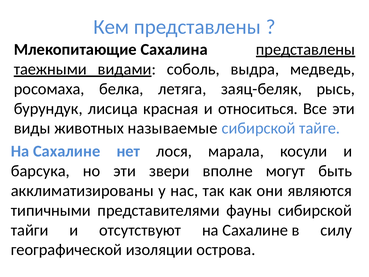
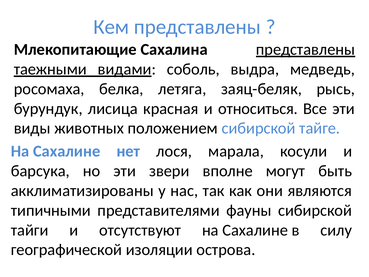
называемые: называемые -> положением
